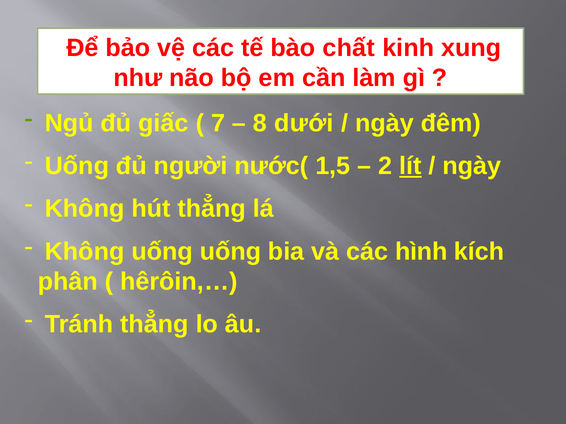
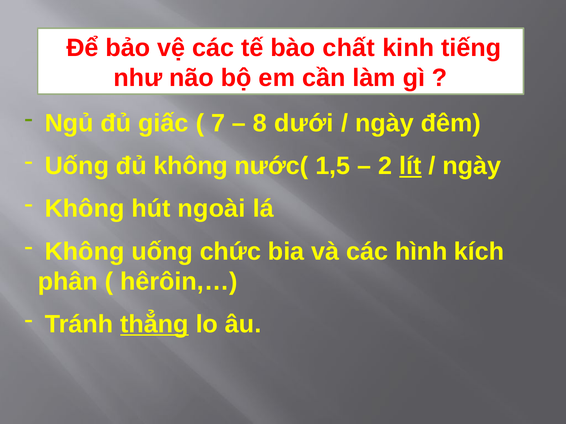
xung: xung -> tiếng
đủ người: người -> không
hút thẳng: thẳng -> ngoài
uống uống: uống -> chức
thẳng at (154, 325) underline: none -> present
